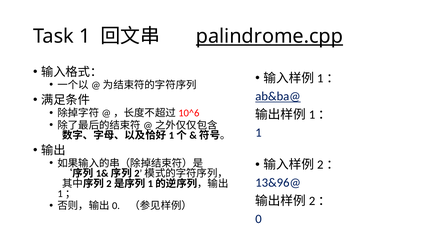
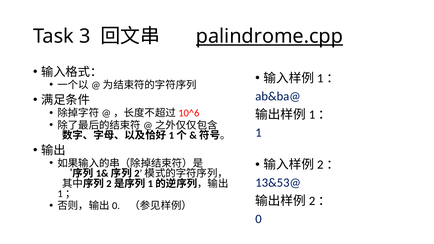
Task 1: 1 -> 3
ab&ba@ underline: present -> none
13&96@: 13&96@ -> 13&53@
